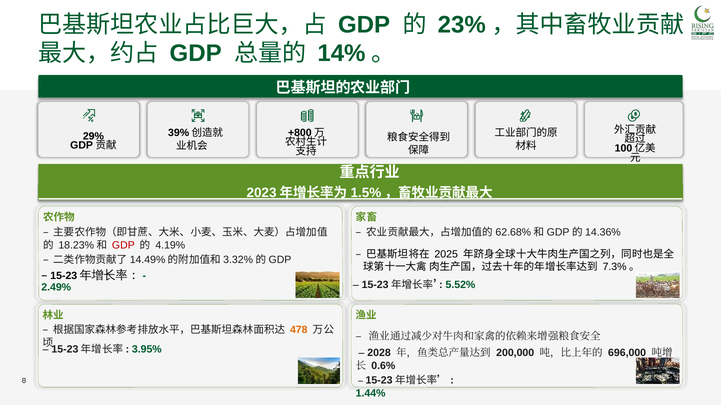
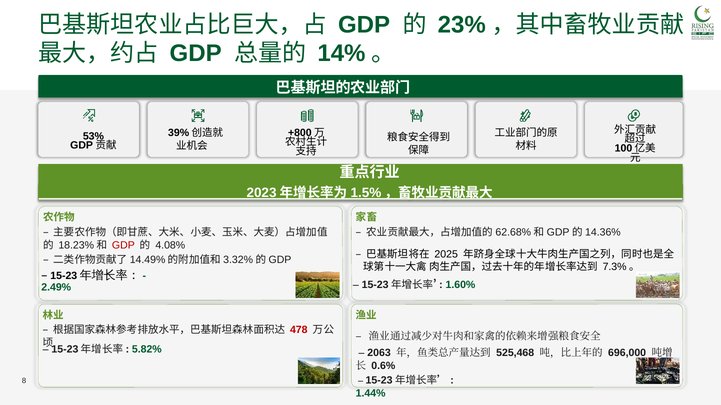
29%: 29% -> 53%
4.19%: 4.19% -> 4.08%
5.52%: 5.52% -> 1.60%
478 colour: orange -> red
3.95%: 3.95% -> 5.82%
2028: 2028 -> 2063
200,000: 200,000 -> 525,468
